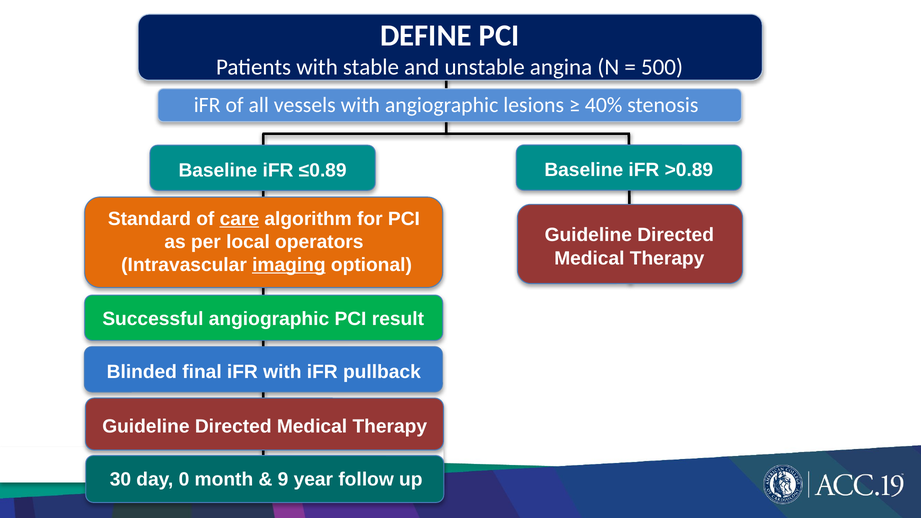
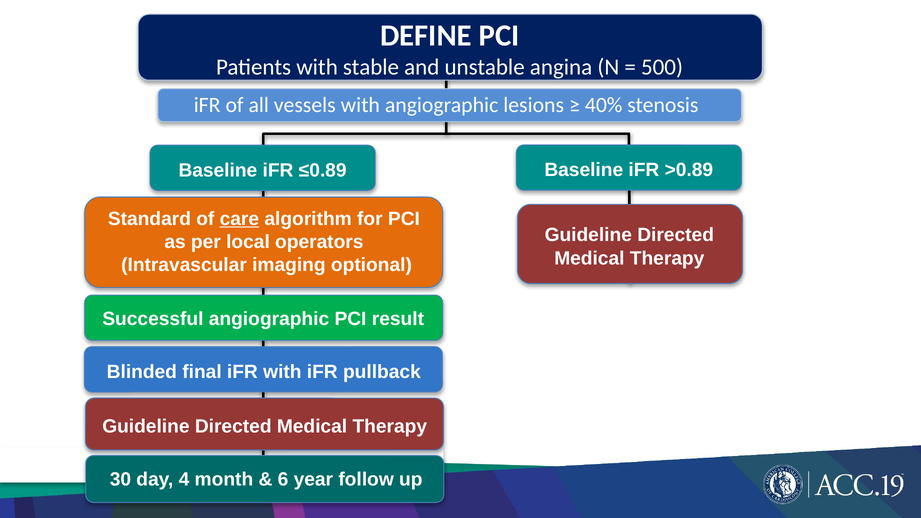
imaging underline: present -> none
0: 0 -> 4
9: 9 -> 6
